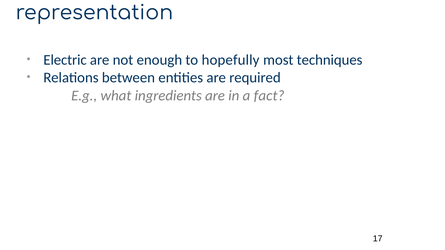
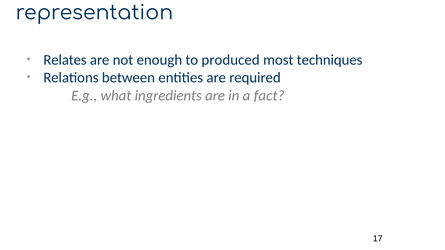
Electric: Electric -> Relates
hopefully: hopefully -> produced
